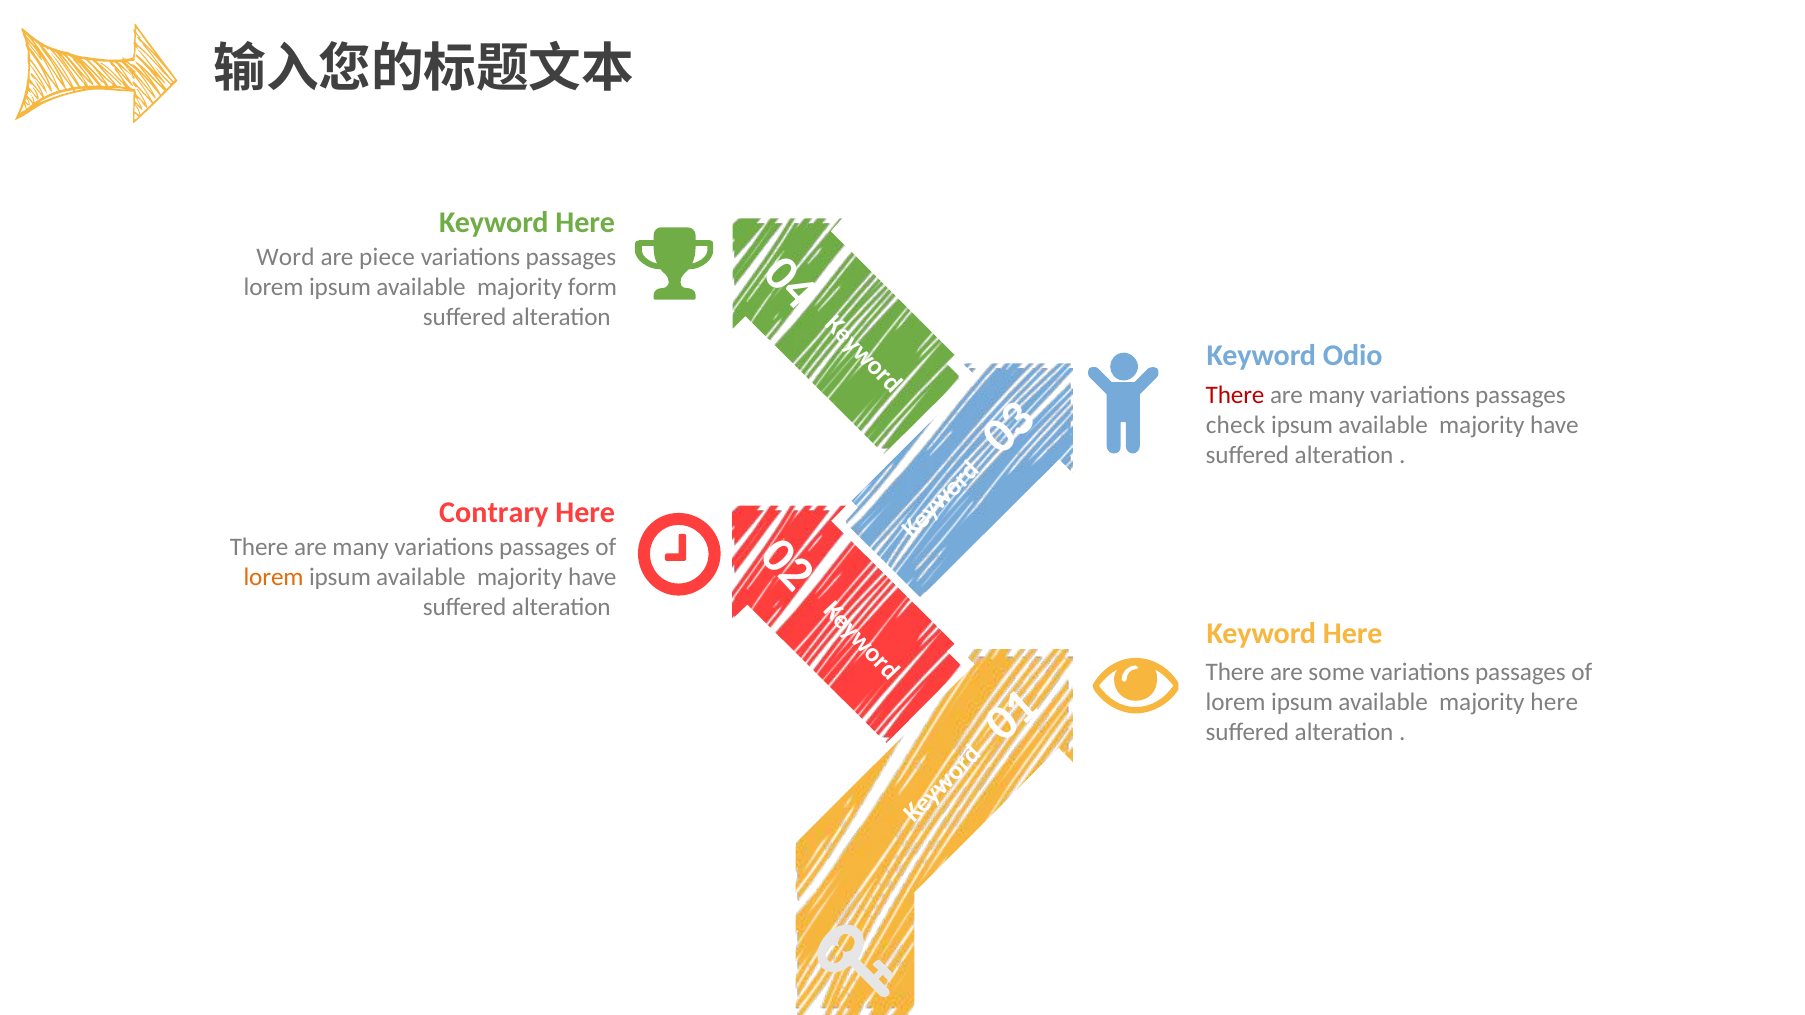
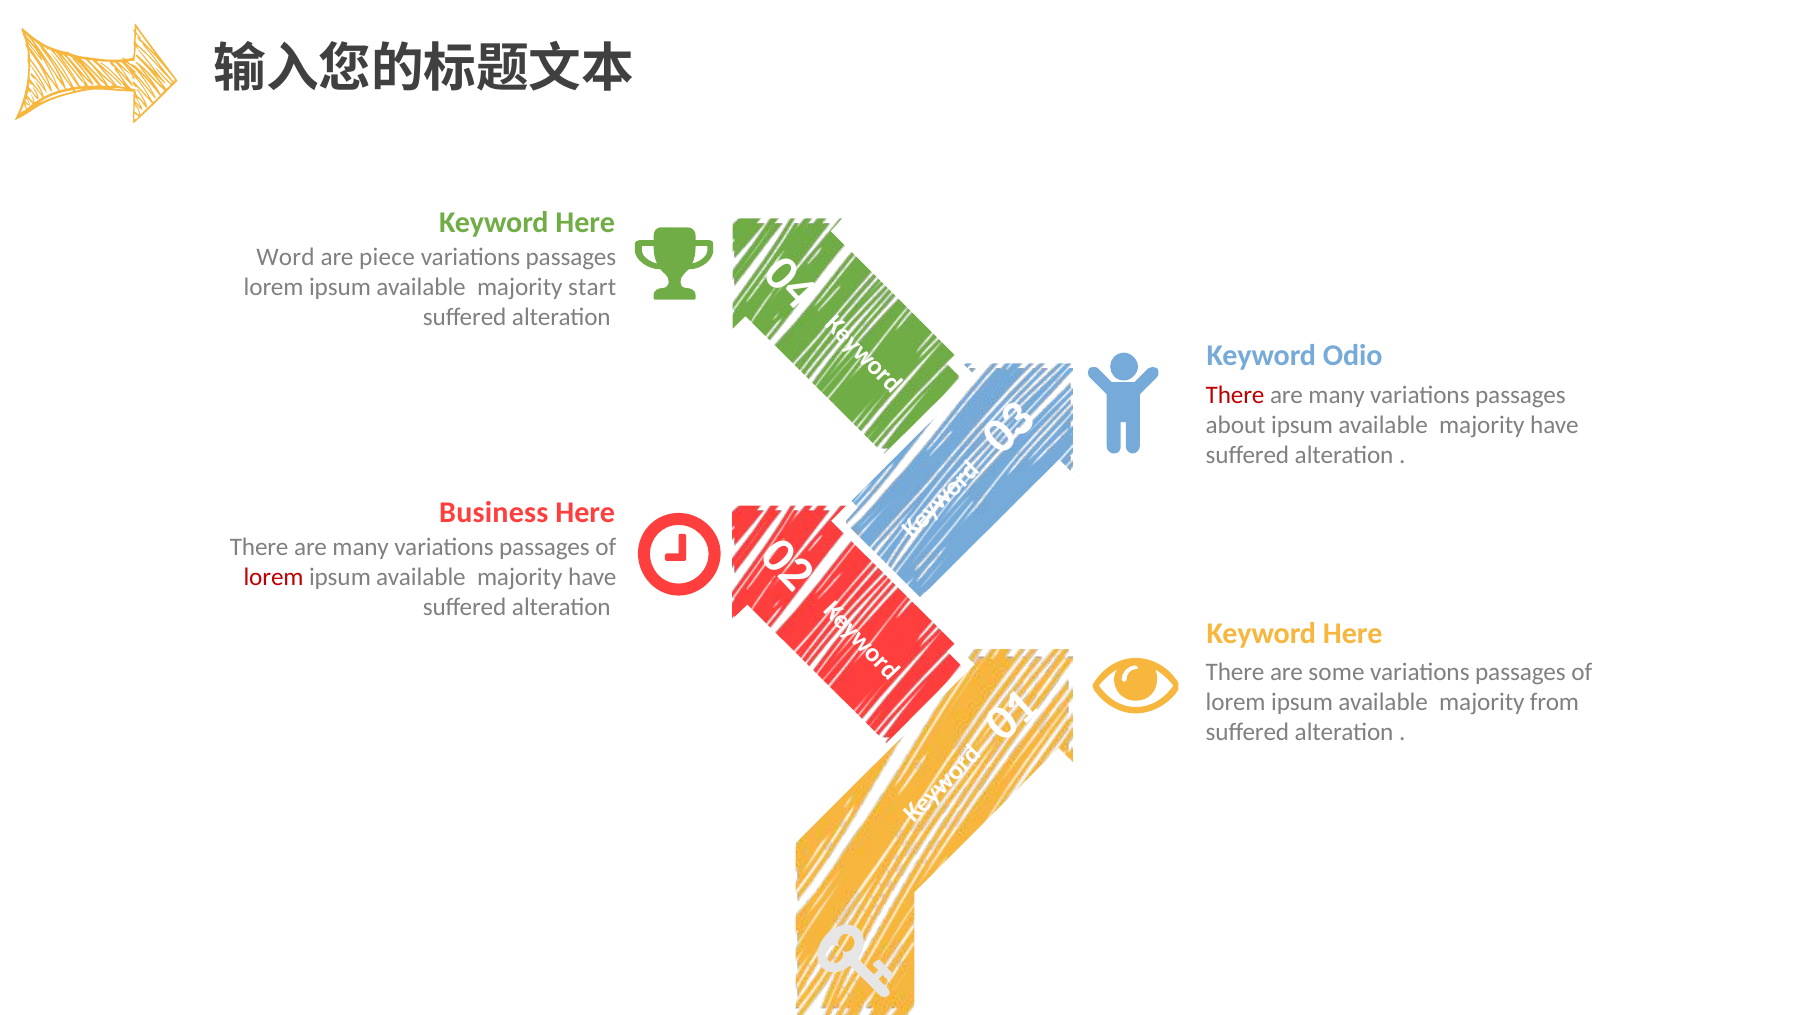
form: form -> start
check: check -> about
Contrary: Contrary -> Business
lorem at (274, 577) colour: orange -> red
majority here: here -> from
